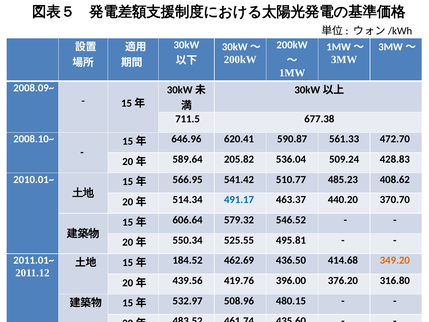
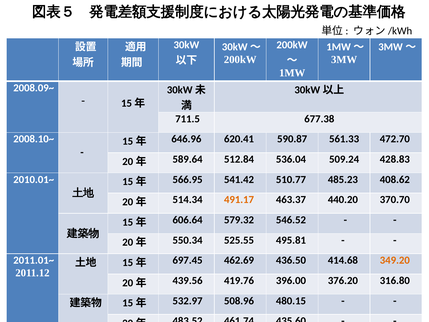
205.82: 205.82 -> 512.84
491.17 colour: blue -> orange
184.52: 184.52 -> 697.45
